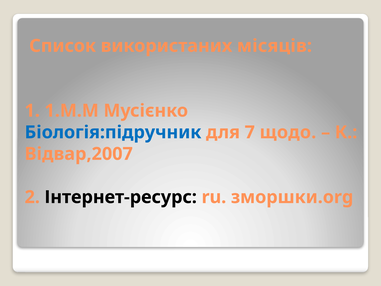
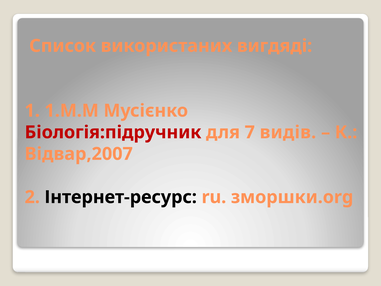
місяців: місяців -> вигдяді
Біологія:підручник colour: blue -> red
щодо: щодо -> видів
